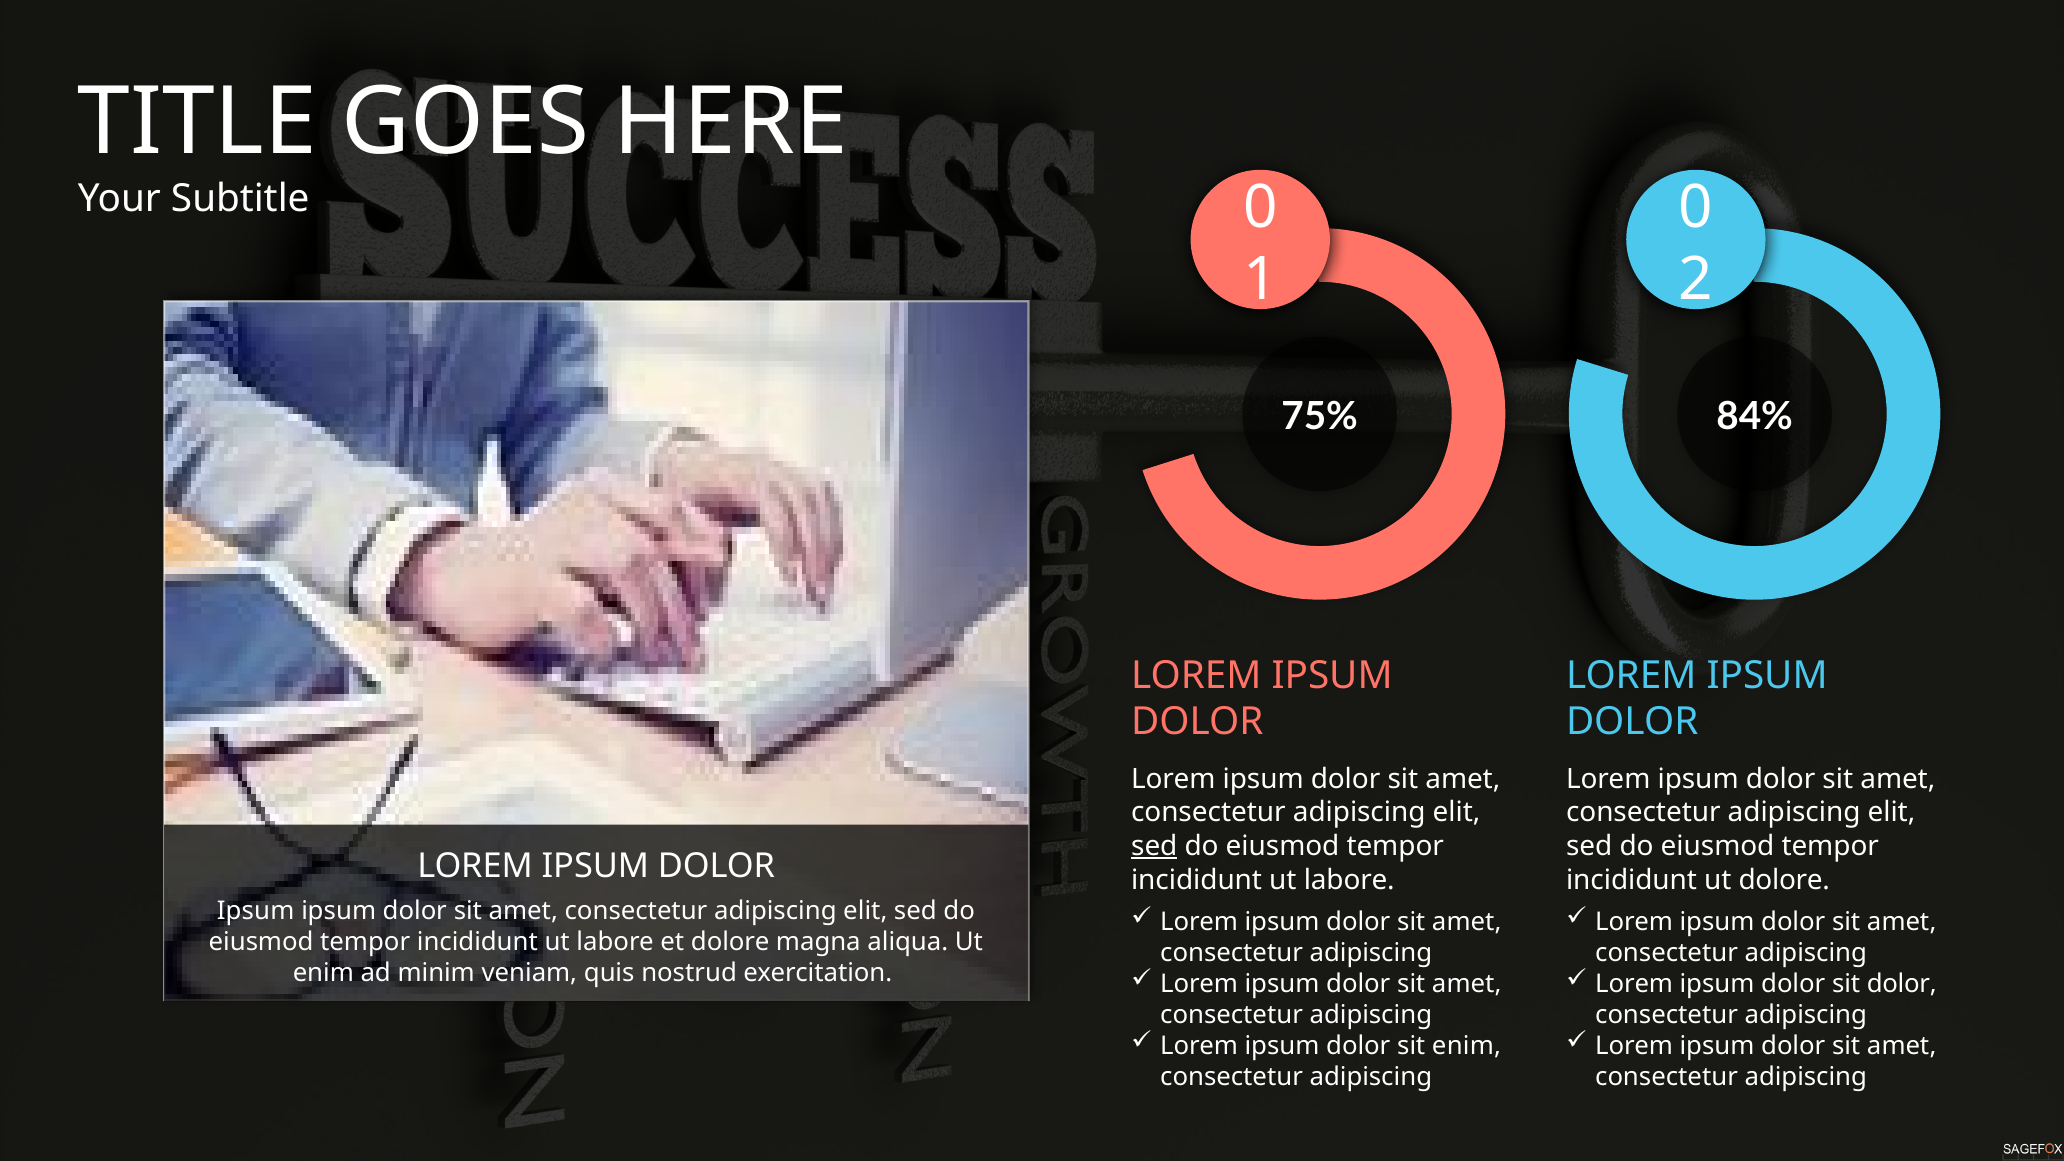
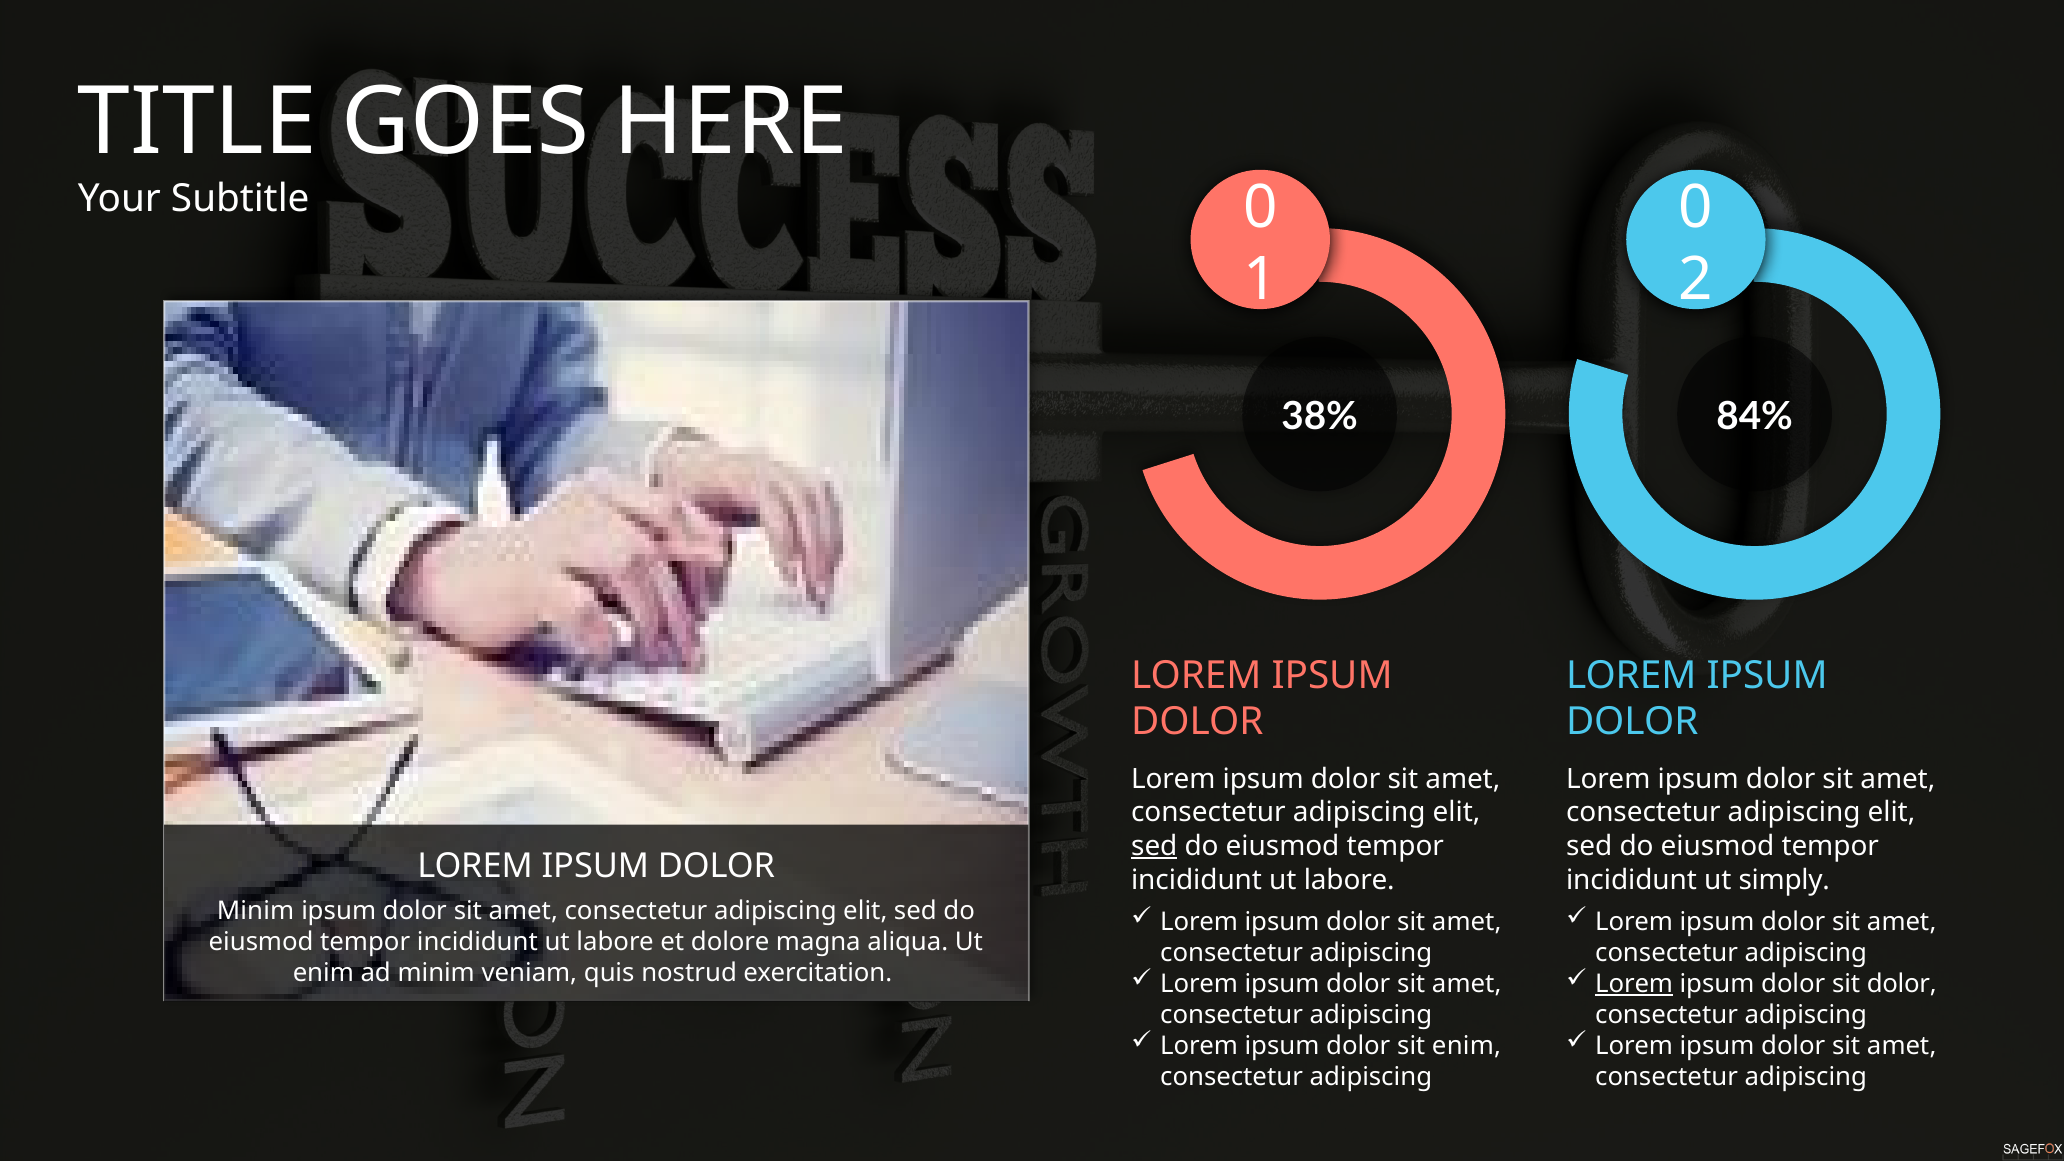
75%: 75% -> 38%
ut dolore: dolore -> simply
Ipsum at (256, 911): Ipsum -> Minim
Lorem at (1634, 984) underline: none -> present
